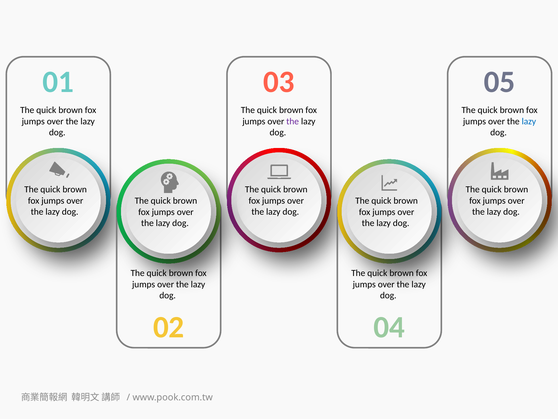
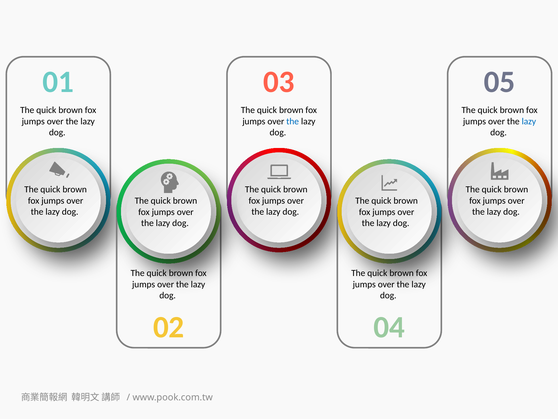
the at (293, 121) colour: purple -> blue
